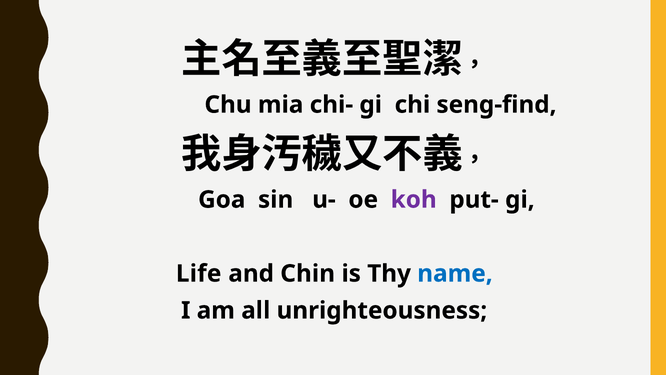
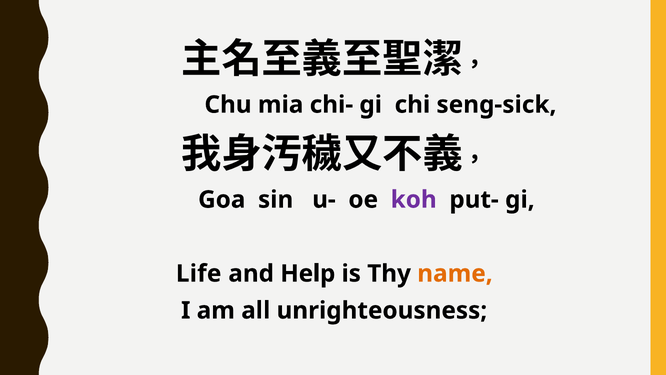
seng-find: seng-find -> seng-sick
Chin: Chin -> Help
name colour: blue -> orange
